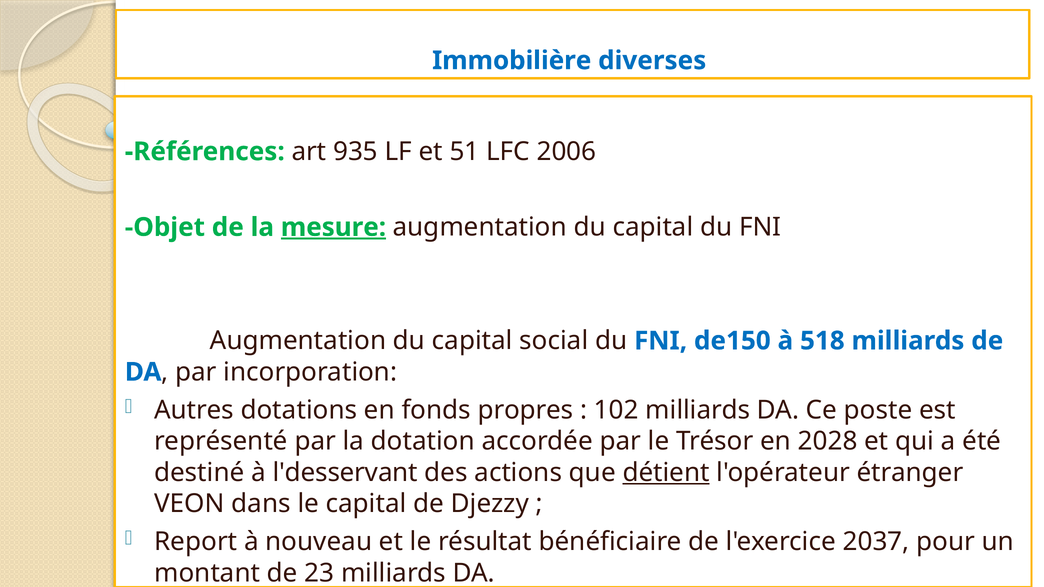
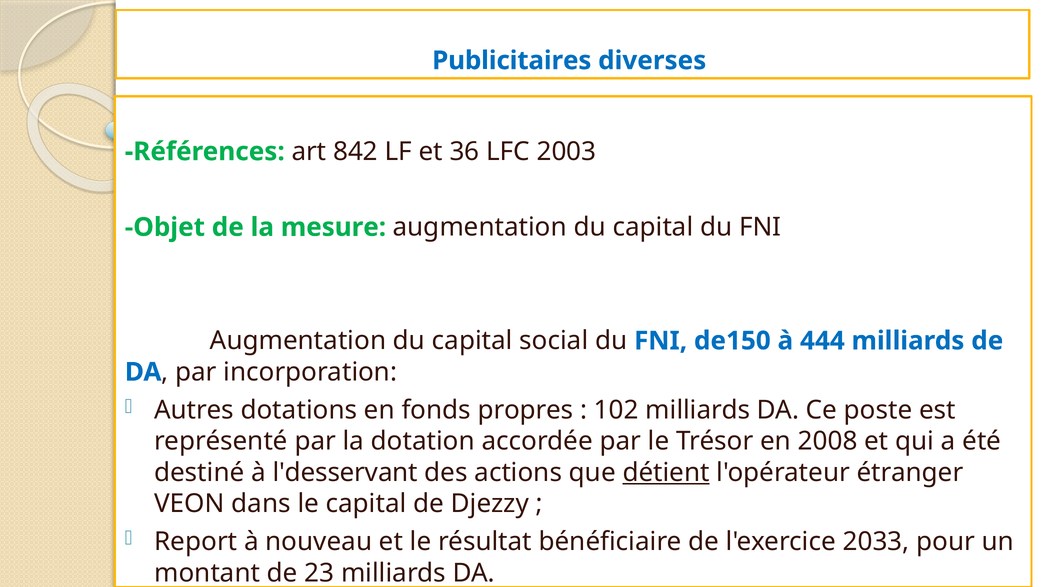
Immobilière: Immobilière -> Publicitaires
935: 935 -> 842
51: 51 -> 36
2006: 2006 -> 2003
mesure underline: present -> none
518: 518 -> 444
2028: 2028 -> 2008
2037: 2037 -> 2033
